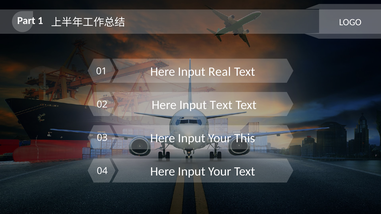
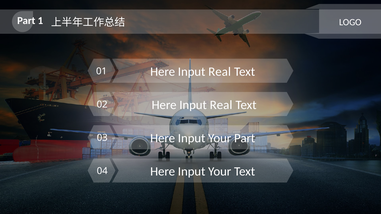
Text at (221, 105): Text -> Real
Your This: This -> Part
